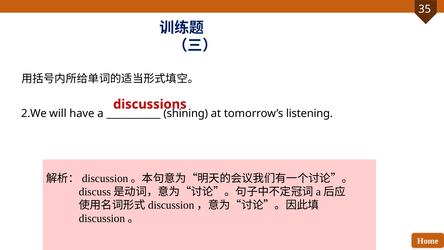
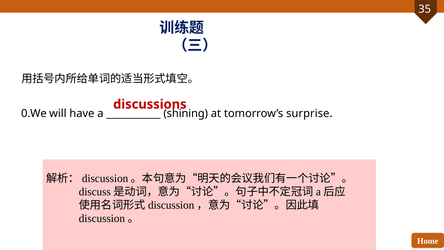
2.We: 2.We -> 0.We
listening: listening -> surprise
